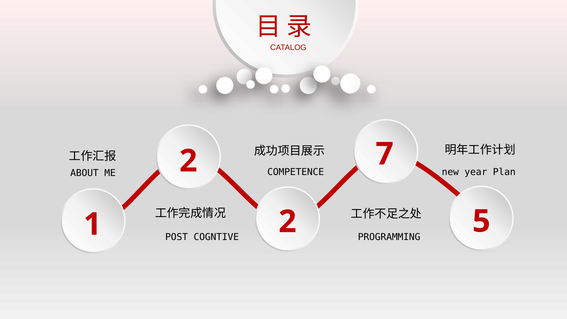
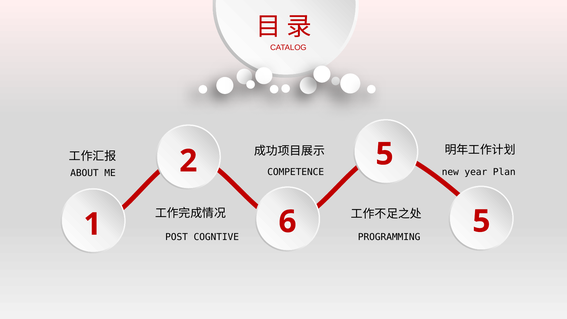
2 7: 7 -> 5
1 2: 2 -> 6
